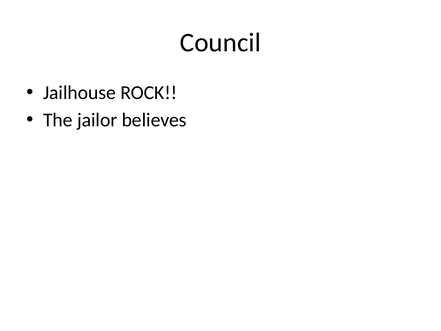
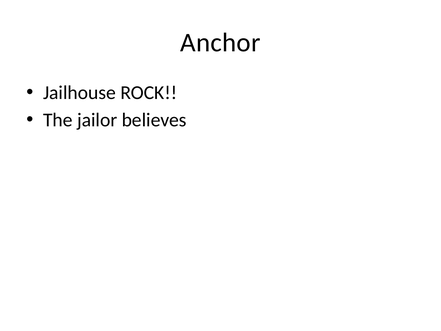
Council: Council -> Anchor
